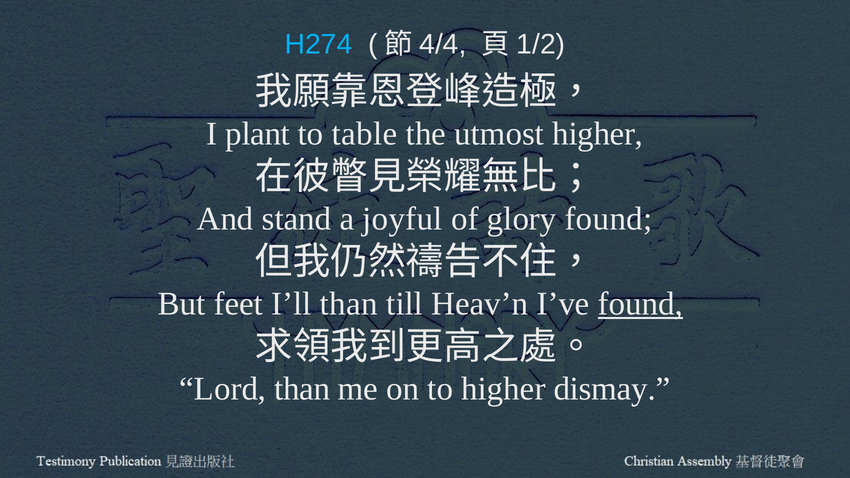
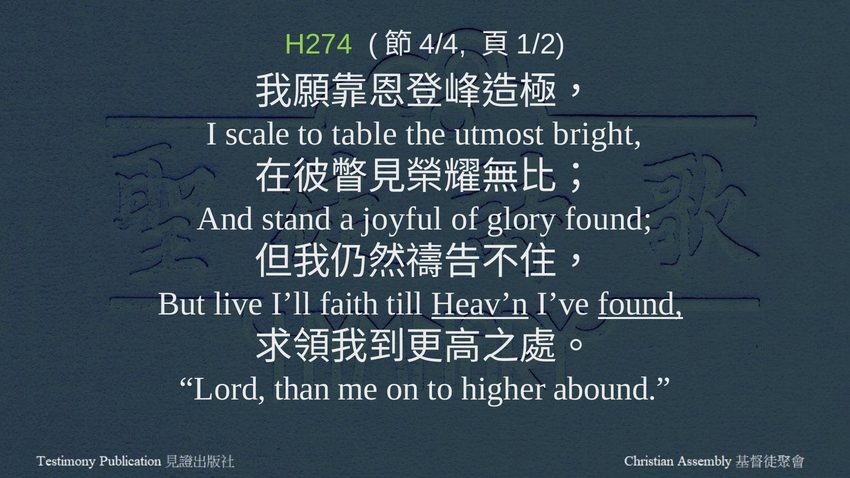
H274 colour: light blue -> light green
plant: plant -> scale
utmost higher: higher -> bright
feet: feet -> live
I’ll than: than -> faith
Heav’n underline: none -> present
dismay: dismay -> abound
